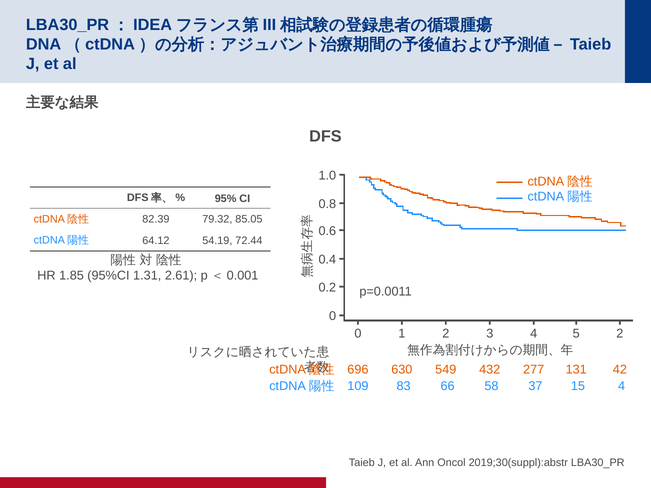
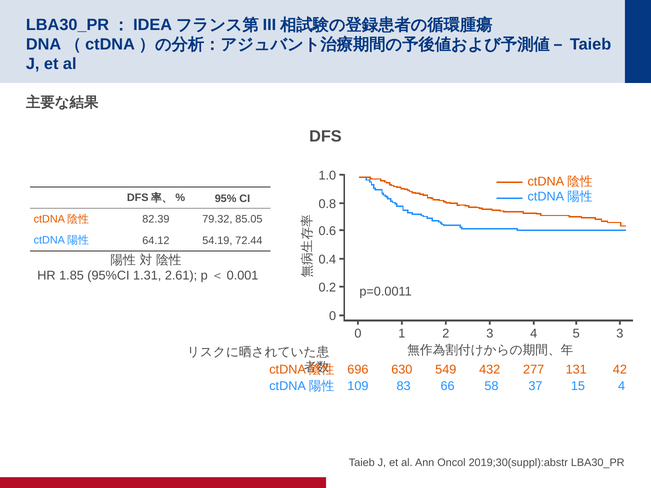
5 2: 2 -> 3
